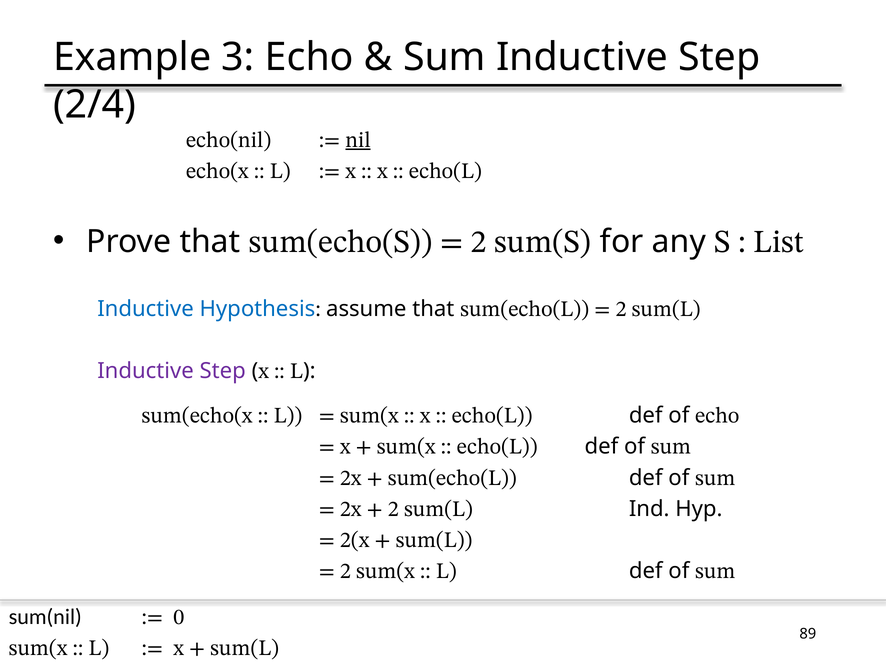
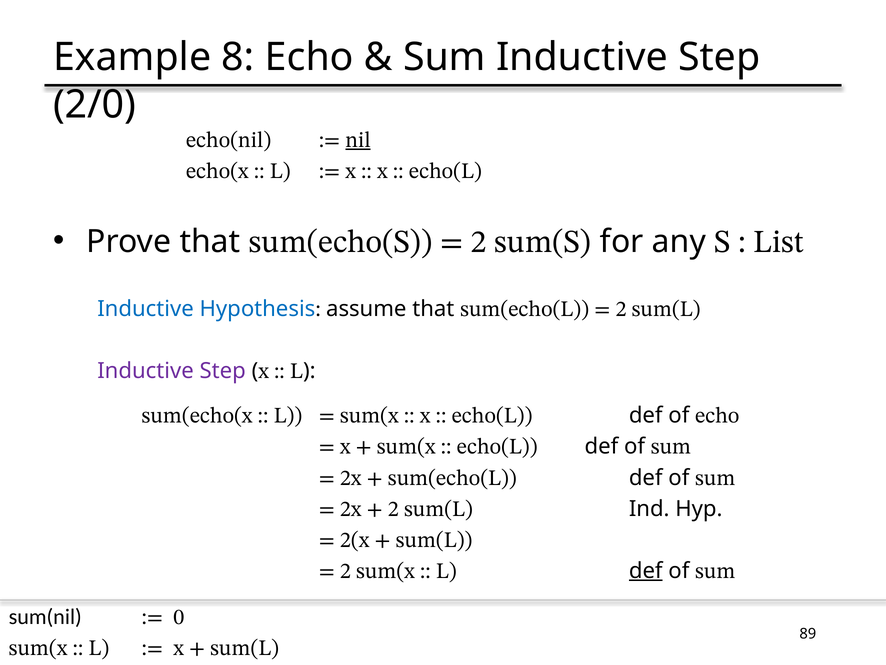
3: 3 -> 8
2/4: 2/4 -> 2/0
def at (646, 570) underline: none -> present
